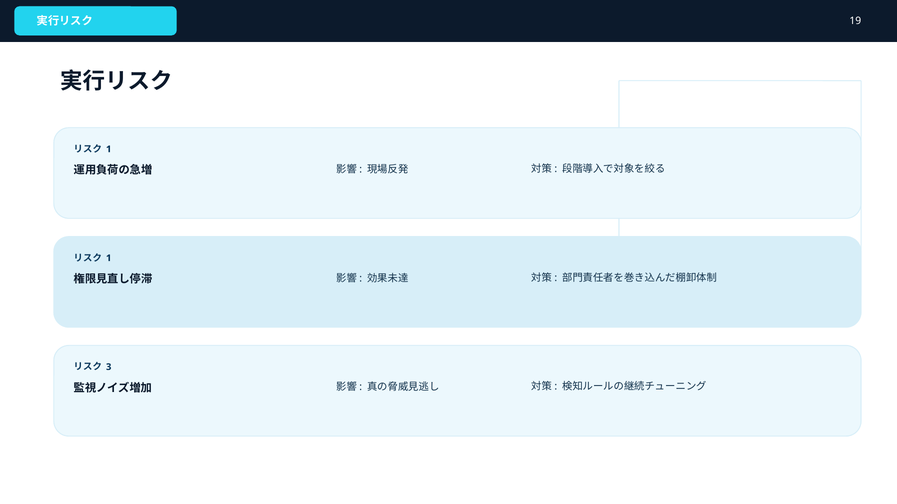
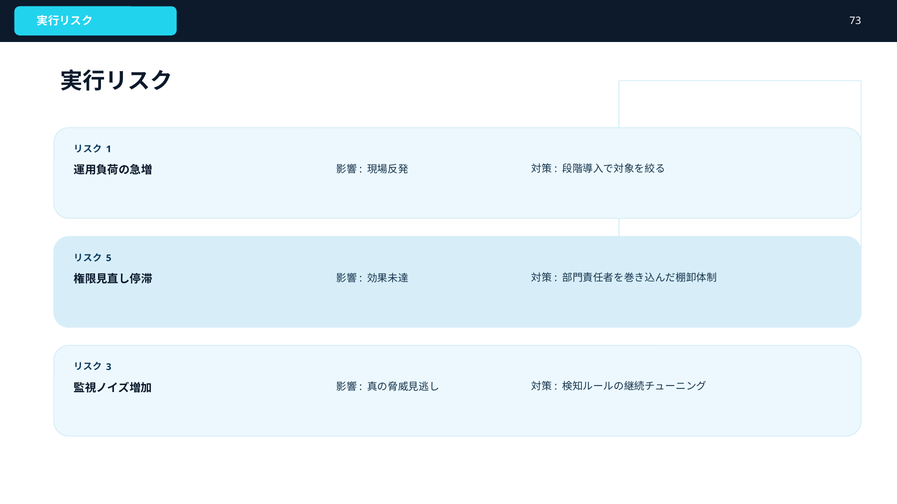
19: 19 -> 73
1 at (109, 258): 1 -> 5
